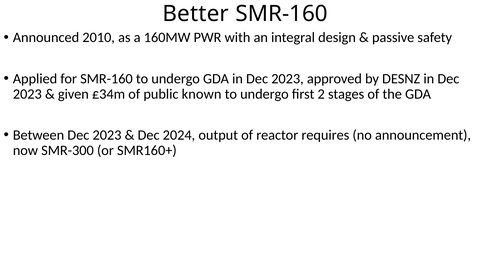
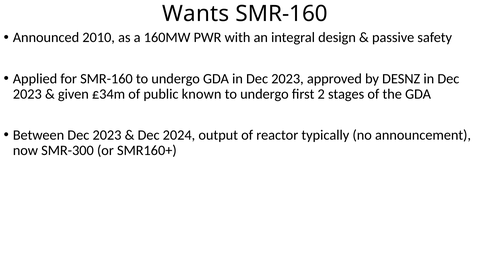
Better: Better -> Wants
requires: requires -> typically
